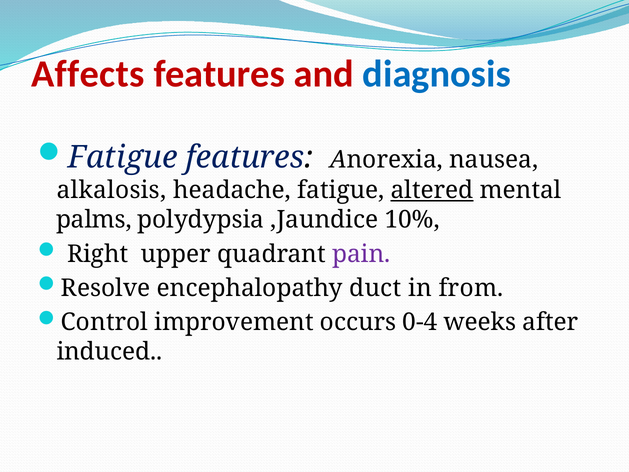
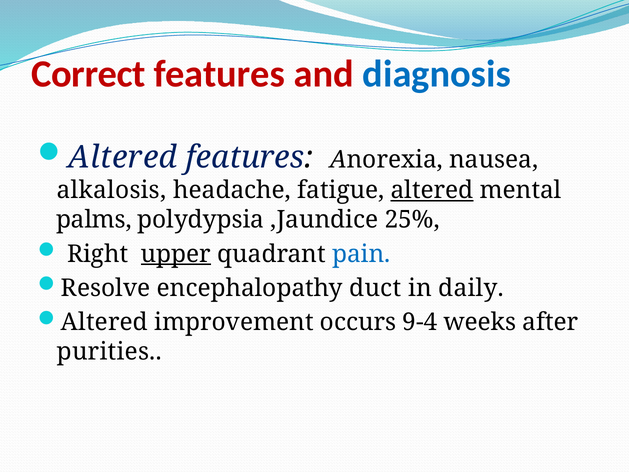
Affects: Affects -> Correct
Fatigue at (123, 157): Fatigue -> Altered
10%: 10% -> 25%
upper underline: none -> present
pain colour: purple -> blue
from: from -> daily
Control at (104, 322): Control -> Altered
0-4: 0-4 -> 9-4
induced: induced -> purities
